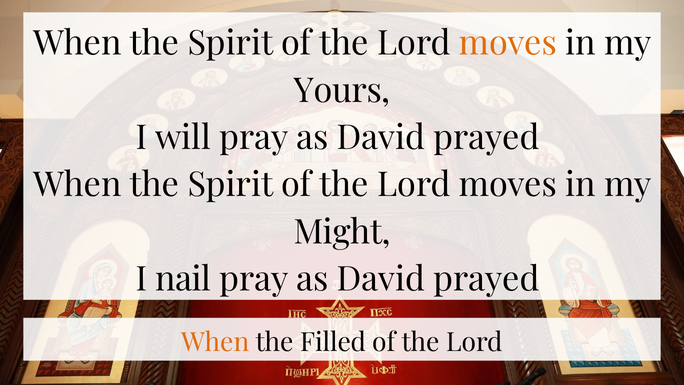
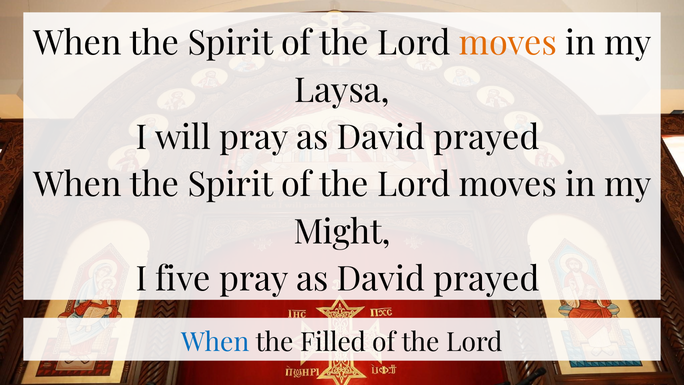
Yours: Yours -> Laysa
nail: nail -> five
When at (215, 342) colour: orange -> blue
